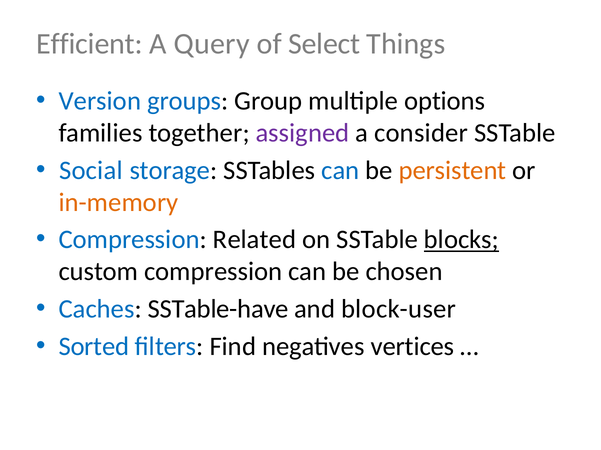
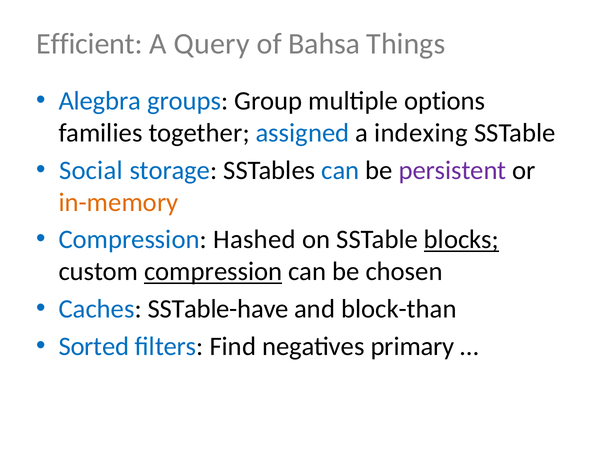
Select: Select -> Bahsa
Version: Version -> Alegbra
assigned colour: purple -> blue
consider: consider -> indexing
persistent colour: orange -> purple
Related: Related -> Hashed
compression at (213, 272) underline: none -> present
block-user: block-user -> block-than
vertices: vertices -> primary
